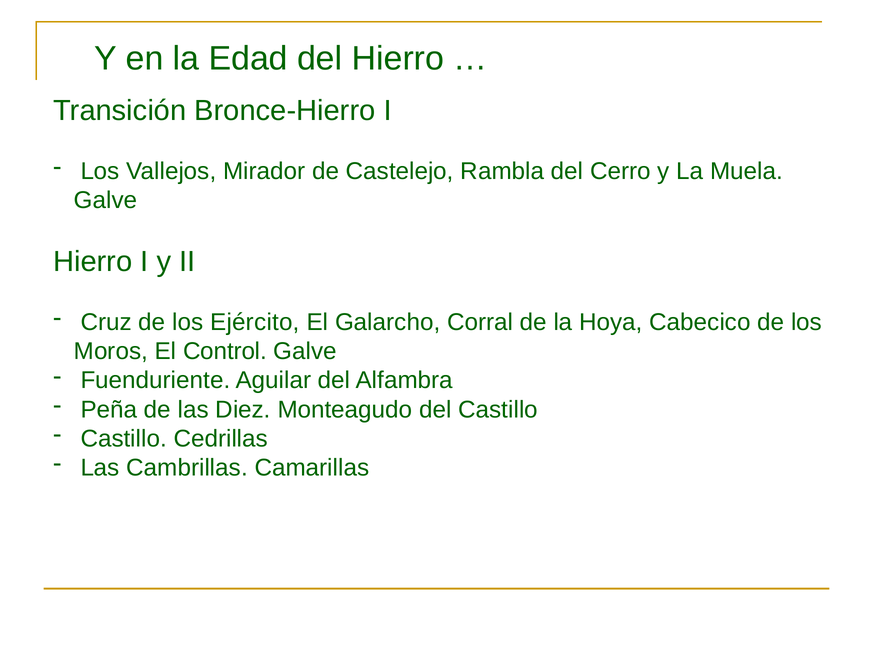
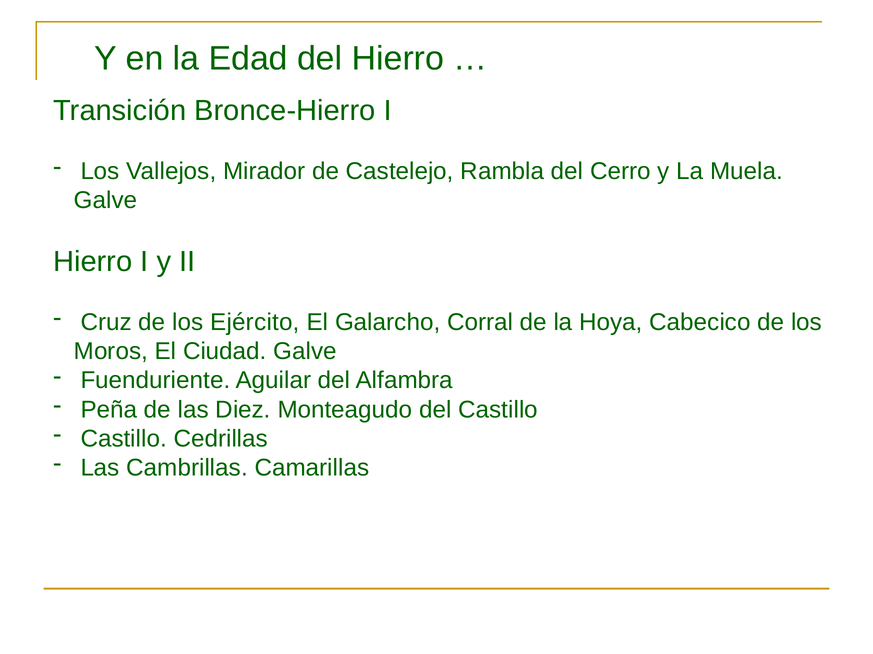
Control: Control -> Ciudad
